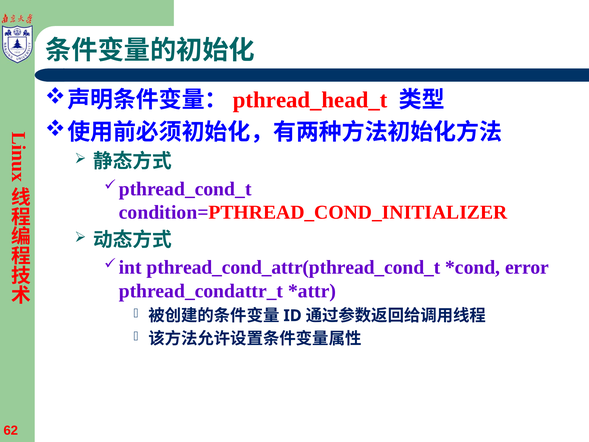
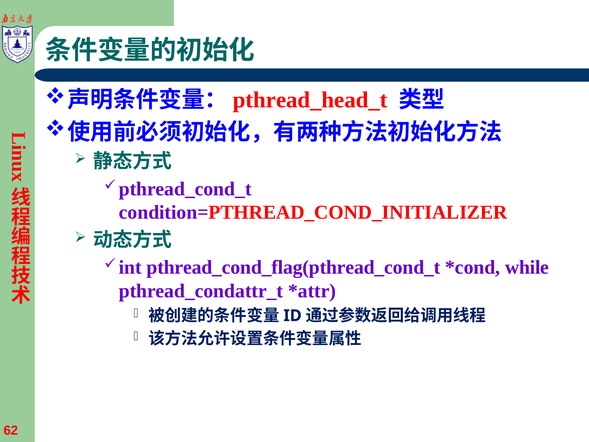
pthread_cond_attr(pthread_cond_t: pthread_cond_attr(pthread_cond_t -> pthread_cond_flag(pthread_cond_t
error: error -> while
